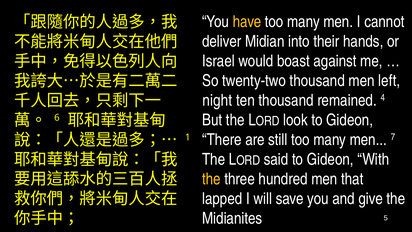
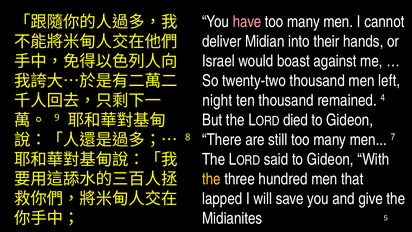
have colour: yellow -> pink
look: look -> died
6: 6 -> 9
1: 1 -> 8
